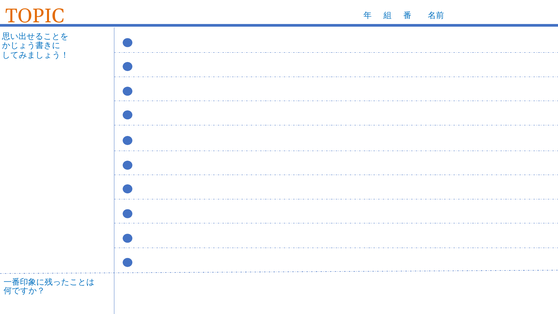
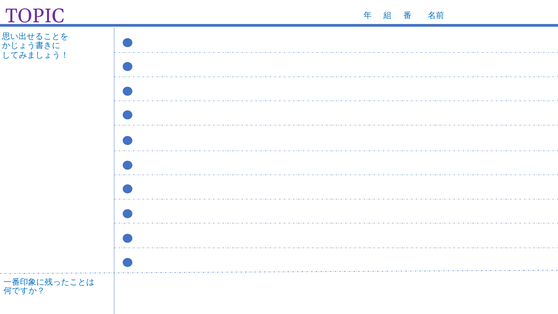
TOPIC colour: orange -> purple
